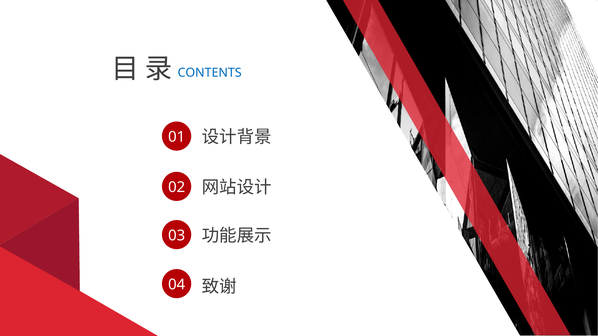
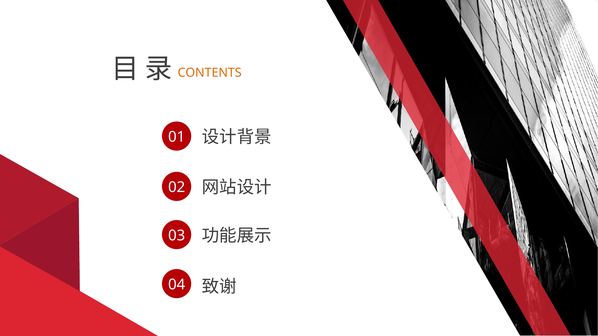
CONTENTS colour: blue -> orange
